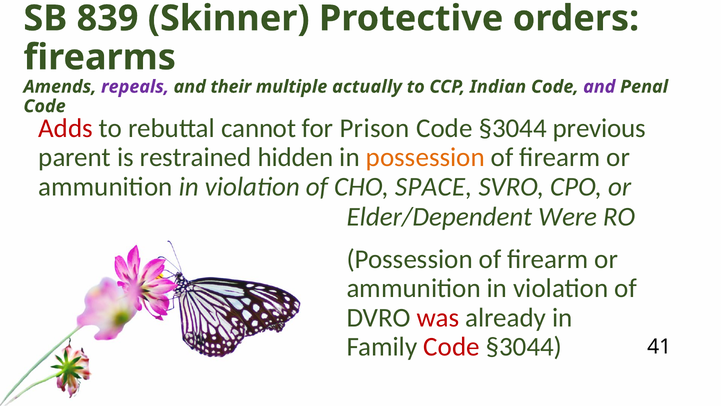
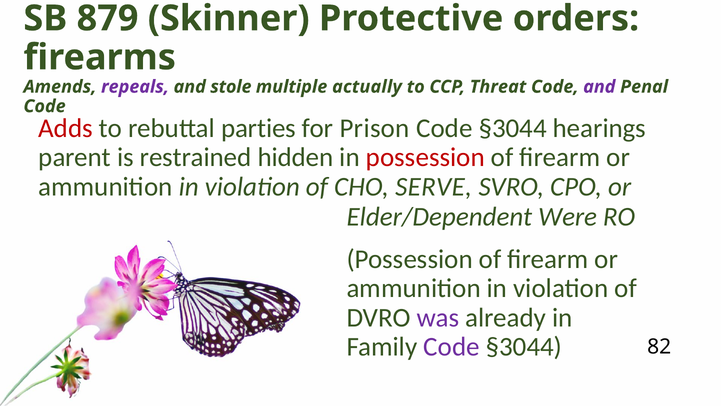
839: 839 -> 879
their: their -> stole
Indian: Indian -> Threat
cannot: cannot -> parties
previous: previous -> hearings
possession at (425, 157) colour: orange -> red
SPACE: SPACE -> SERVE
was colour: red -> purple
Code at (452, 347) colour: red -> purple
41: 41 -> 82
